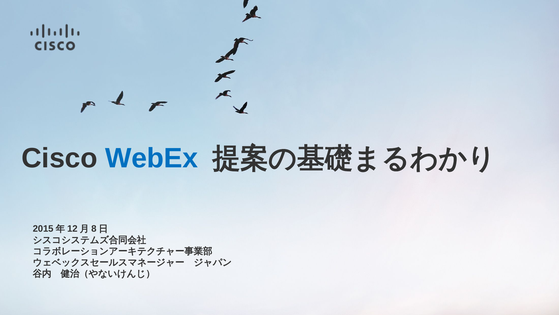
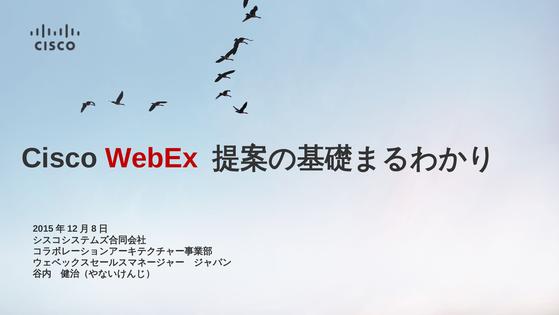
WebEx colour: blue -> red
